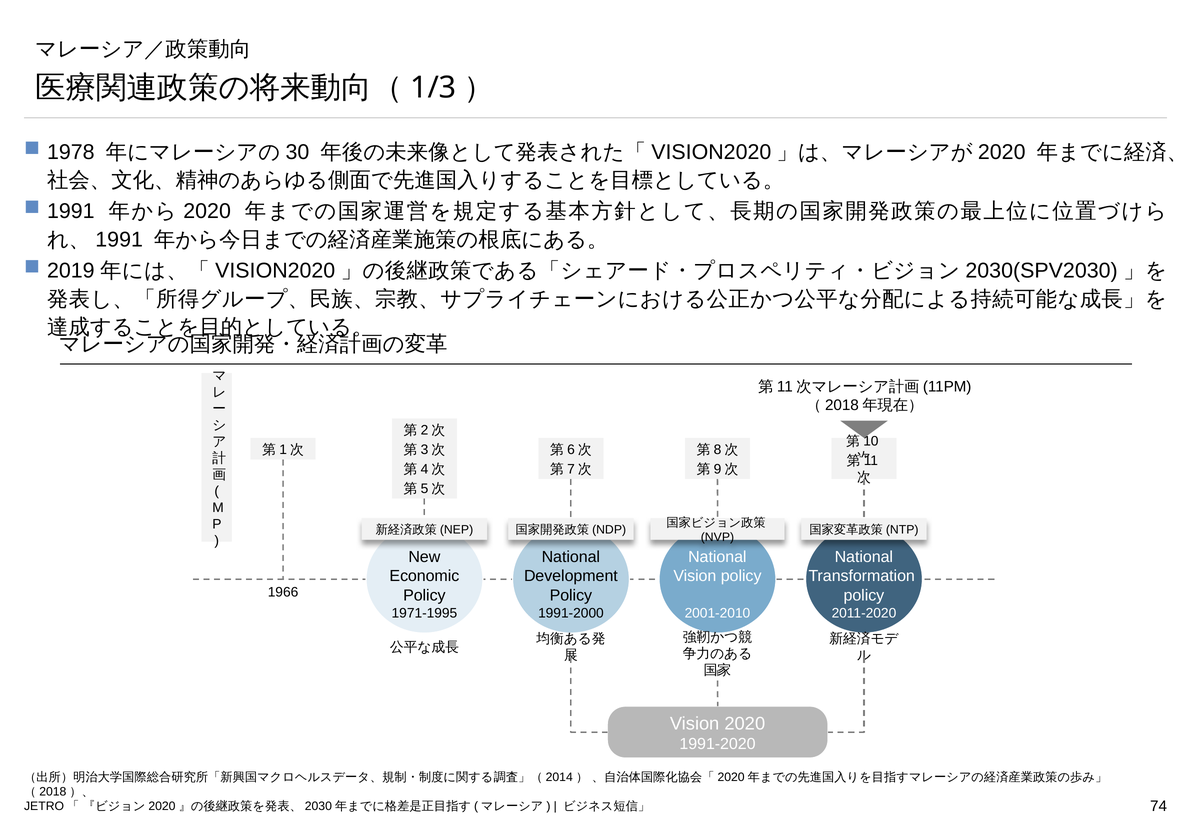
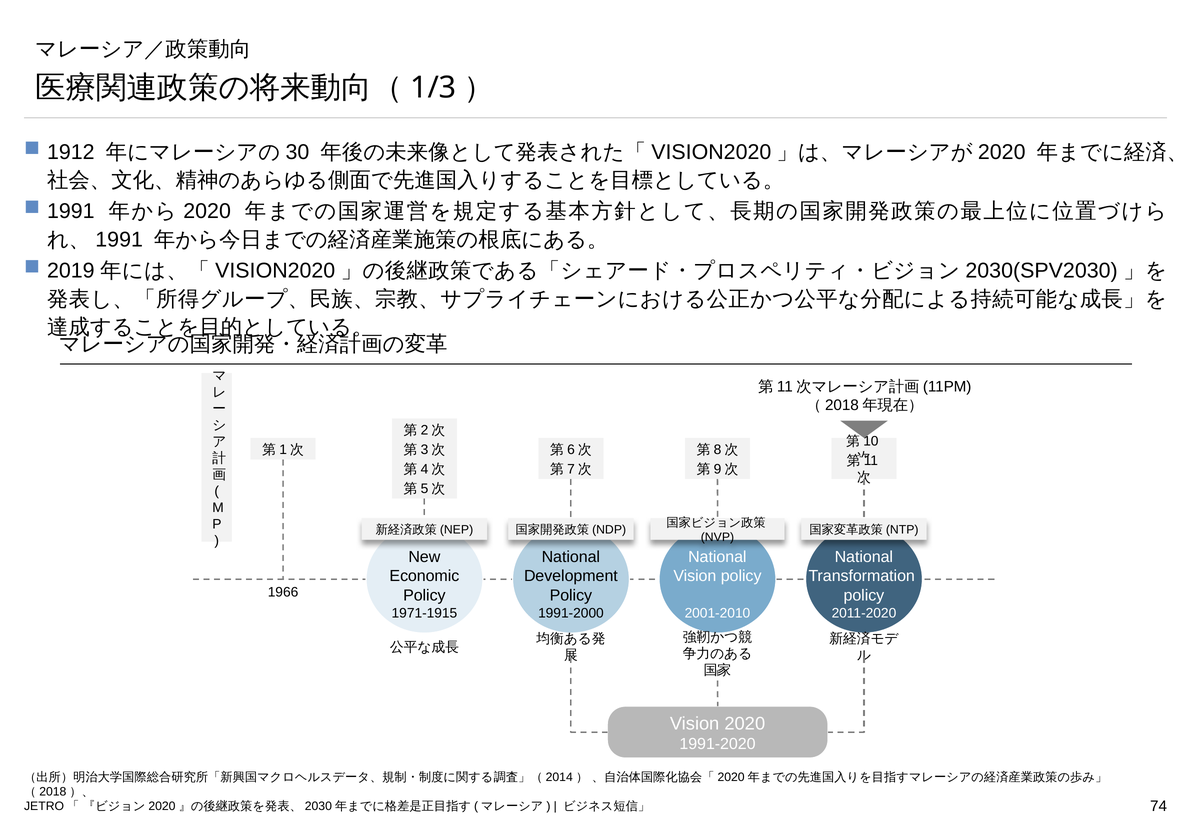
1978: 1978 -> 1912
1971-1995: 1971-1995 -> 1971-1915
